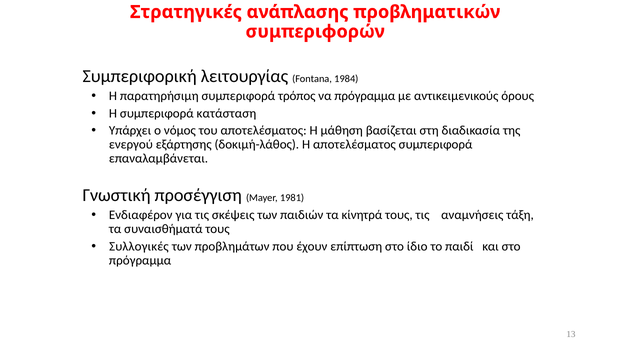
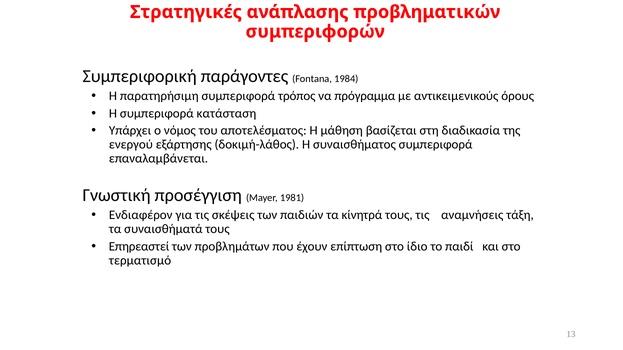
λειτουργίας: λειτουργίας -> παράγοντες
Η αποτελέσματος: αποτελέσματος -> συναισθήματος
Συλλογικές: Συλλογικές -> Επηρεαστεί
πρόγραμμα at (140, 261): πρόγραμμα -> τερματισμό
